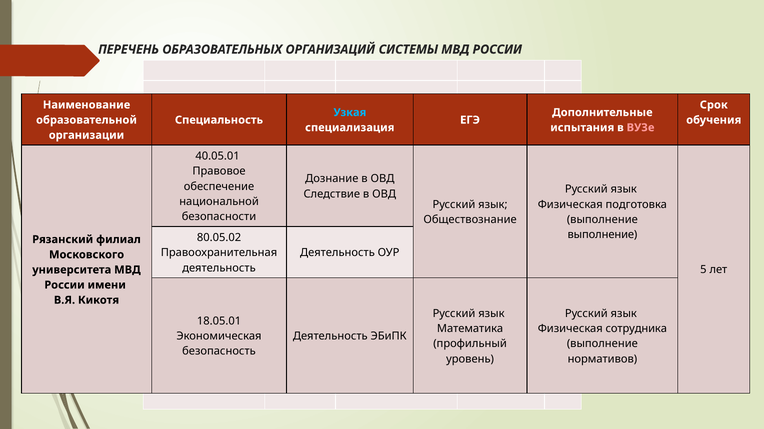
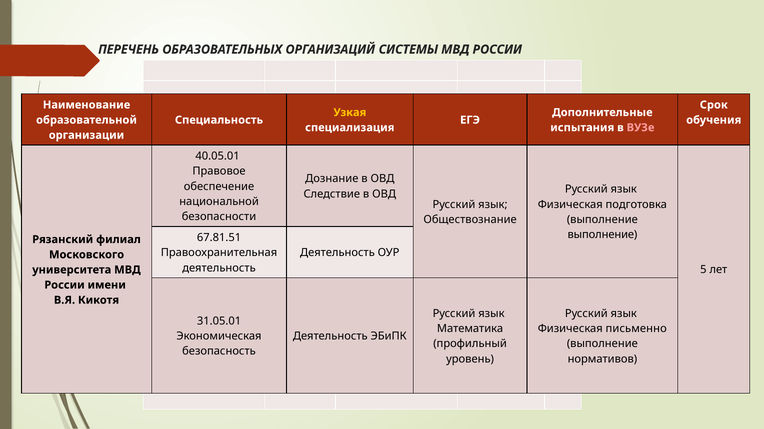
Узкая colour: light blue -> yellow
80.05.02: 80.05.02 -> 67.81.51
18.05.01: 18.05.01 -> 31.05.01
сотрудника: сотрудника -> письменно
